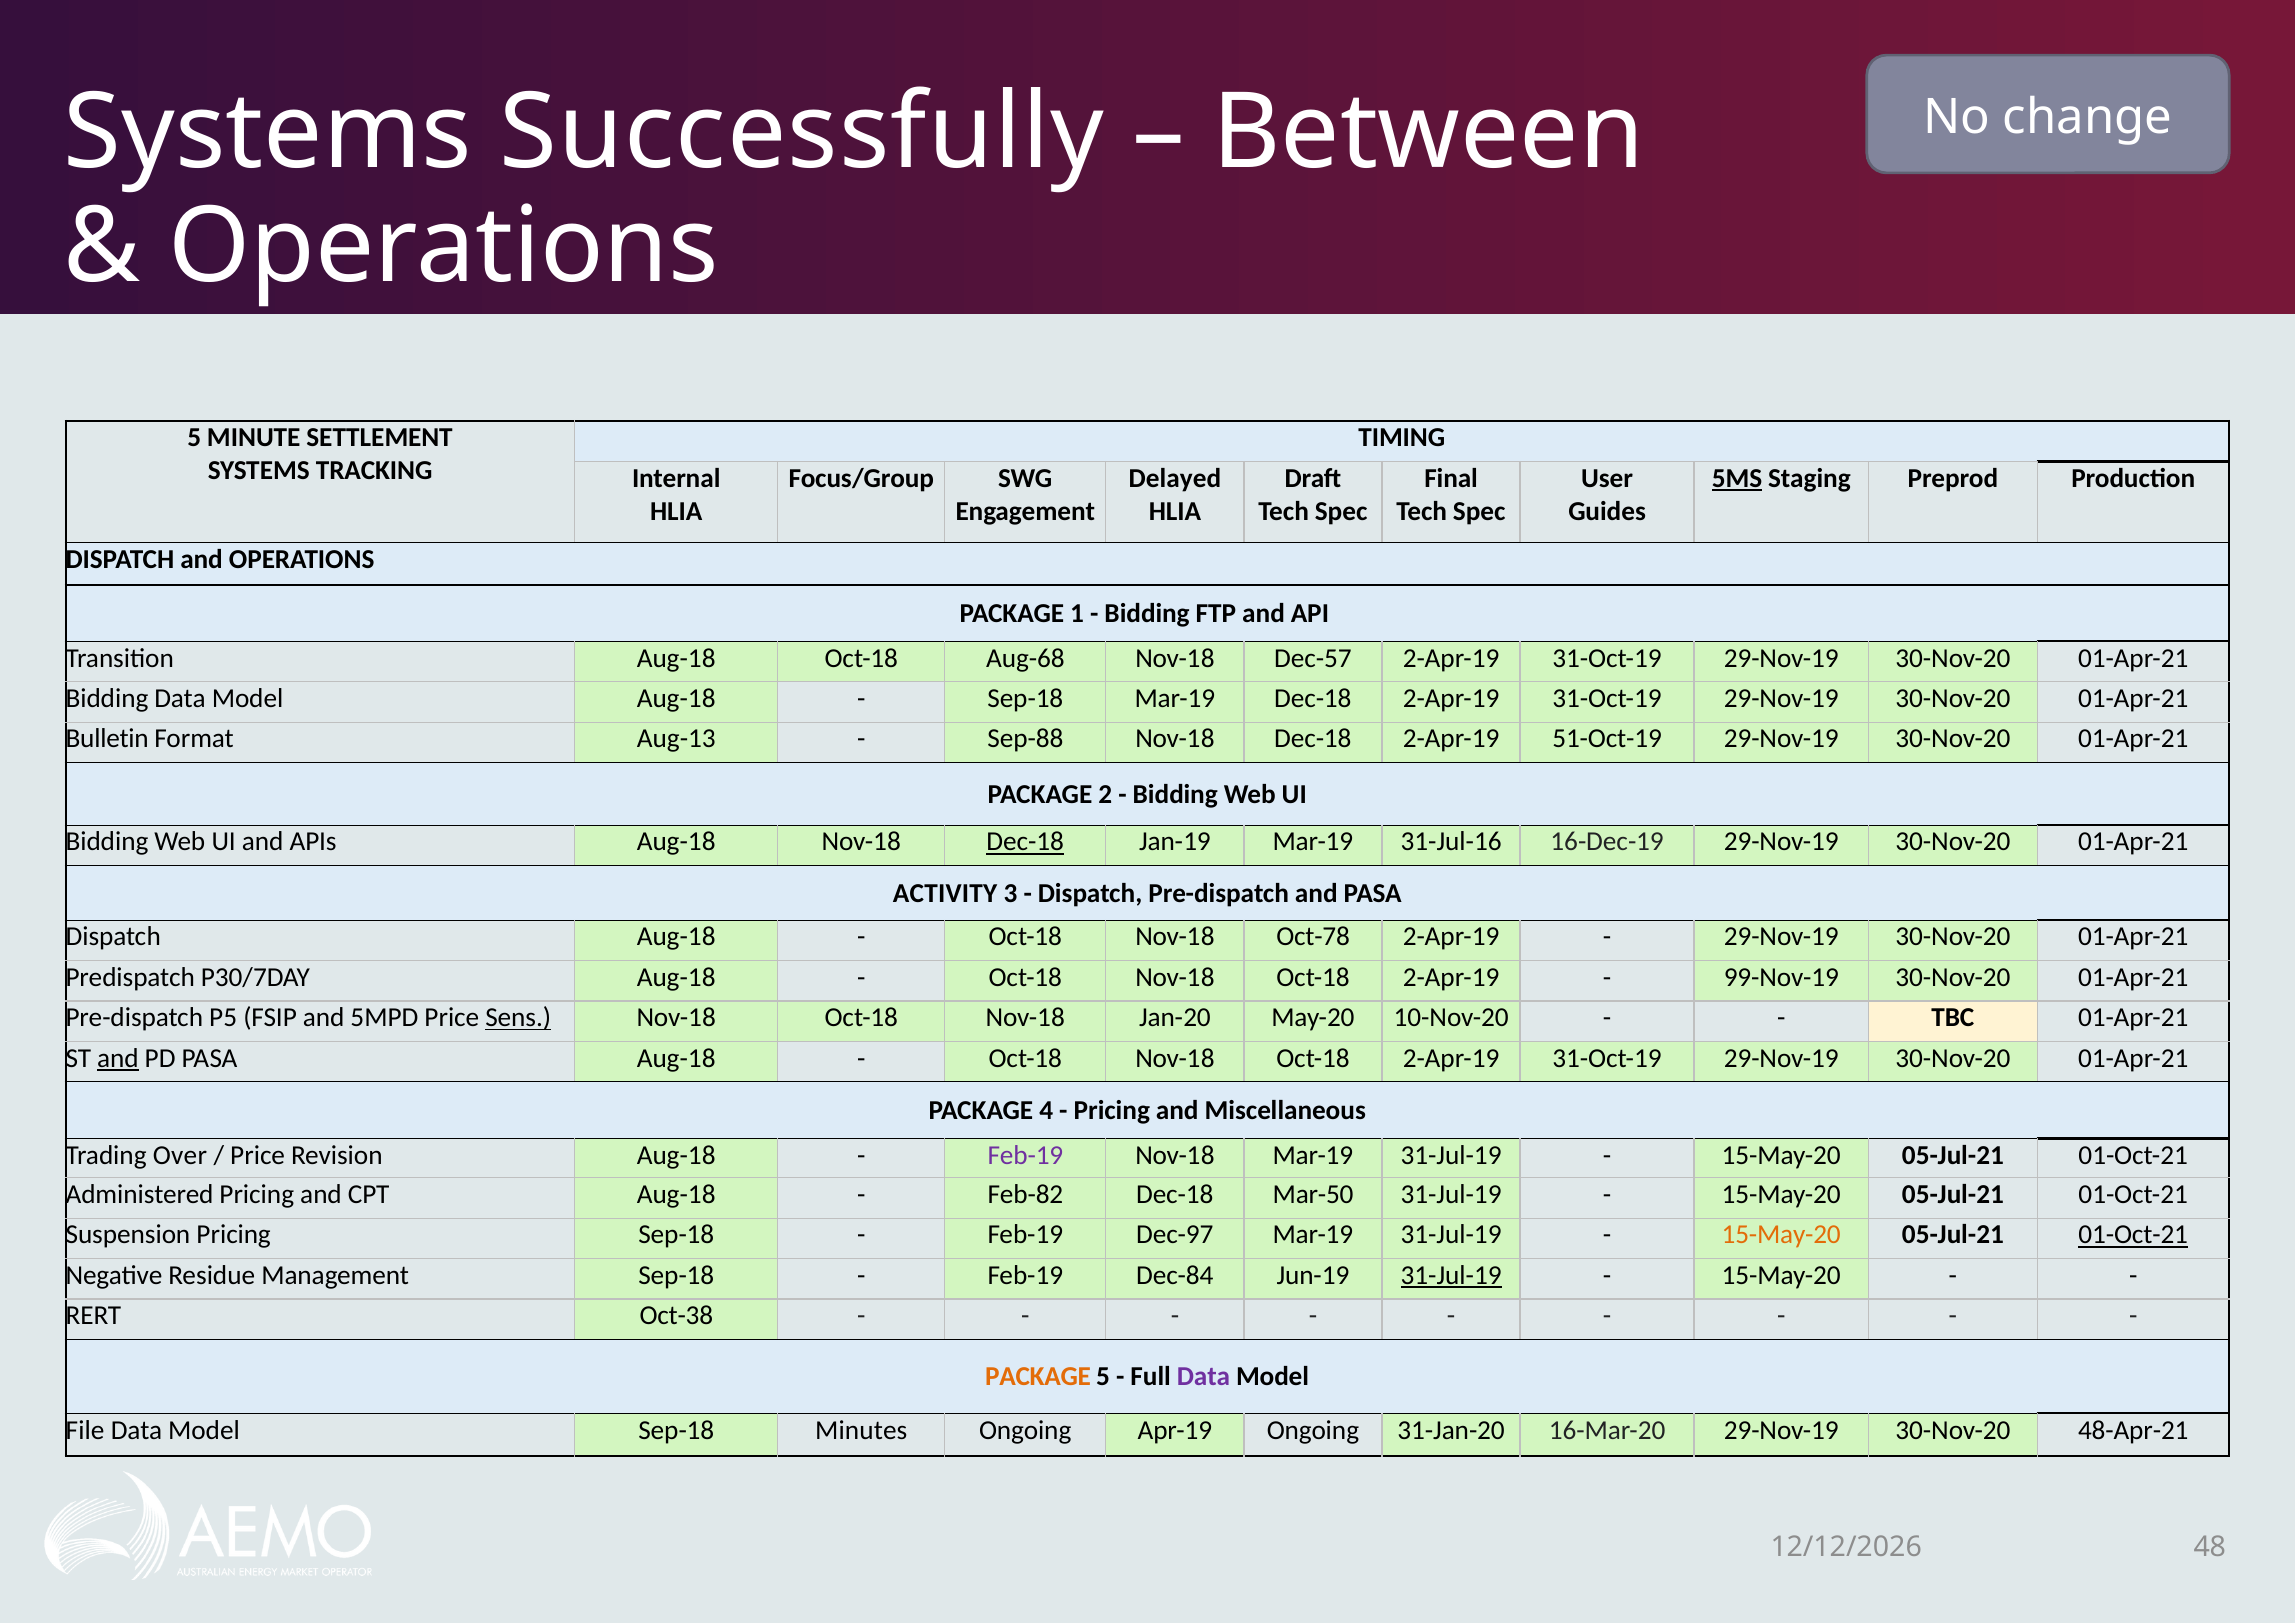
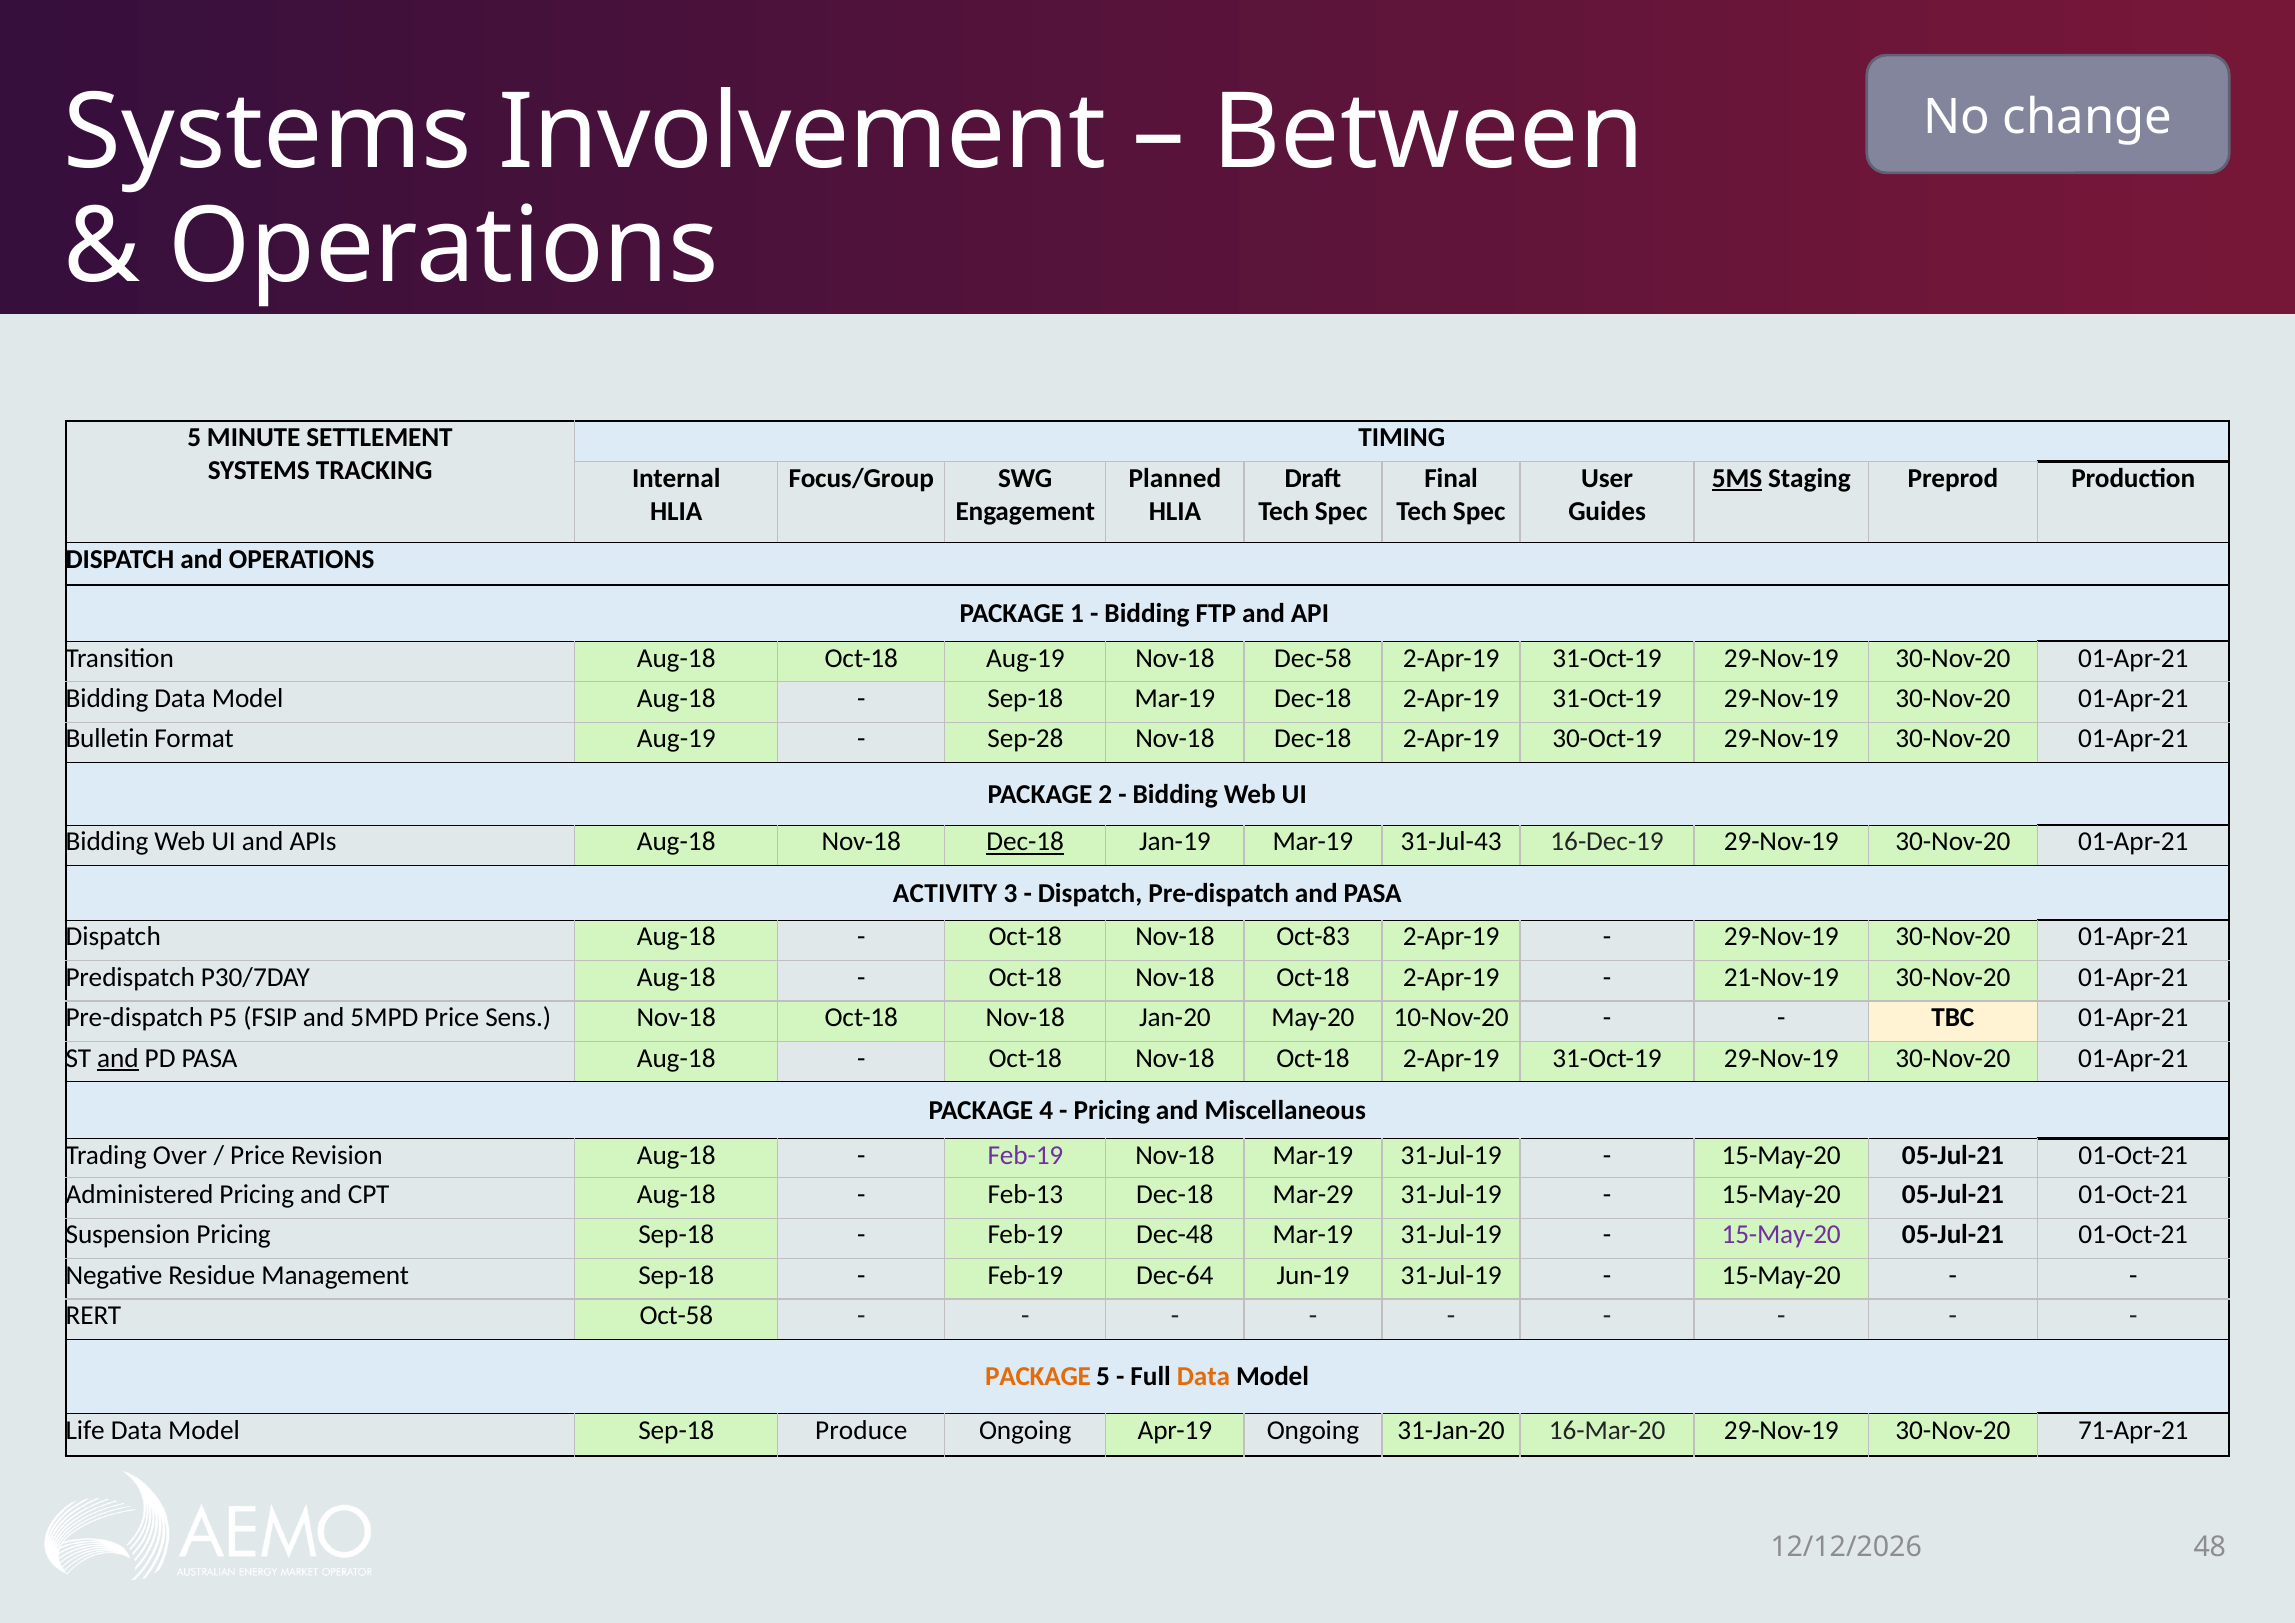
Successfully: Successfully -> Involvement
Delayed: Delayed -> Planned
Oct-18 Aug-68: Aug-68 -> Aug-19
Dec-57: Dec-57 -> Dec-58
Format Aug-13: Aug-13 -> Aug-19
Sep-88: Sep-88 -> Sep-28
51-Oct-19: 51-Oct-19 -> 30-Oct-19
31-Jul-16: 31-Jul-16 -> 31-Jul-43
Oct-78: Oct-78 -> Oct-83
99-Nov-19: 99-Nov-19 -> 21-Nov-19
Sens underline: present -> none
Feb-82: Feb-82 -> Feb-13
Mar-50: Mar-50 -> Mar-29
Dec-97: Dec-97 -> Dec-48
15-May-20 at (1781, 1235) colour: orange -> purple
01-Oct-21 at (2133, 1235) underline: present -> none
Dec-84: Dec-84 -> Dec-64
31-Jul-19 at (1451, 1275) underline: present -> none
Oct-38: Oct-38 -> Oct-58
Data at (1203, 1376) colour: purple -> orange
File: File -> Life
Minutes: Minutes -> Produce
48-Apr-21: 48-Apr-21 -> 71-Apr-21
